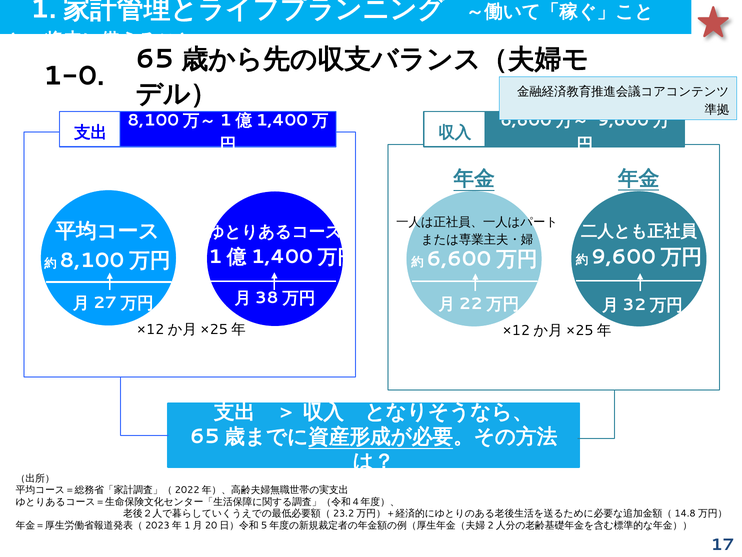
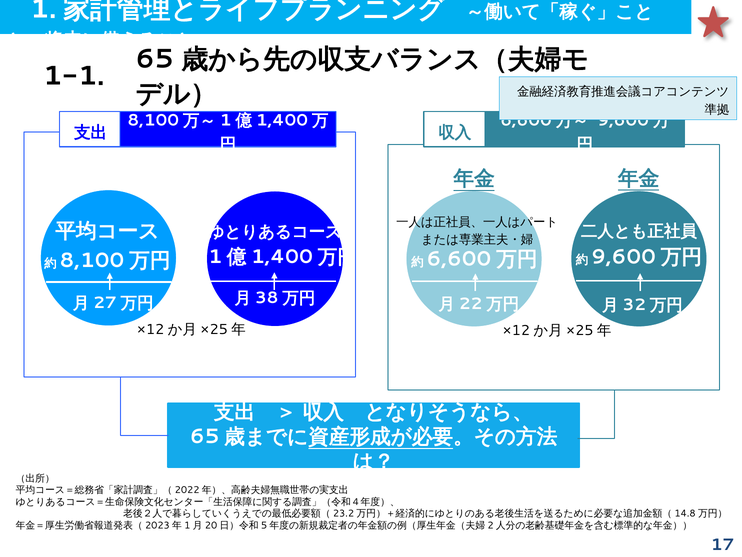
1-0: 1-0 -> 1-1
